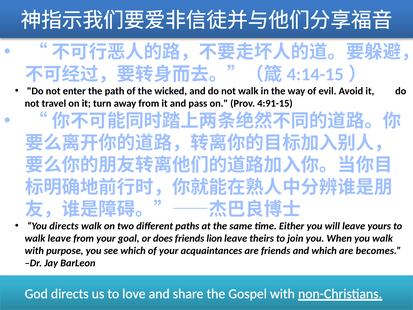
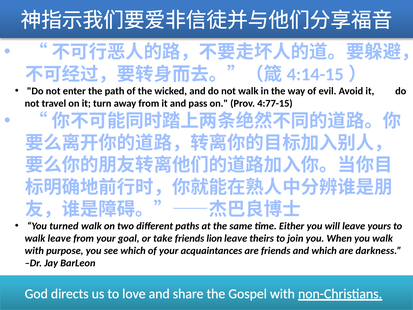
4:91-15: 4:91-15 -> 4:77-15
You directs: directs -> turned
does: does -> take
becomes: becomes -> darkness
